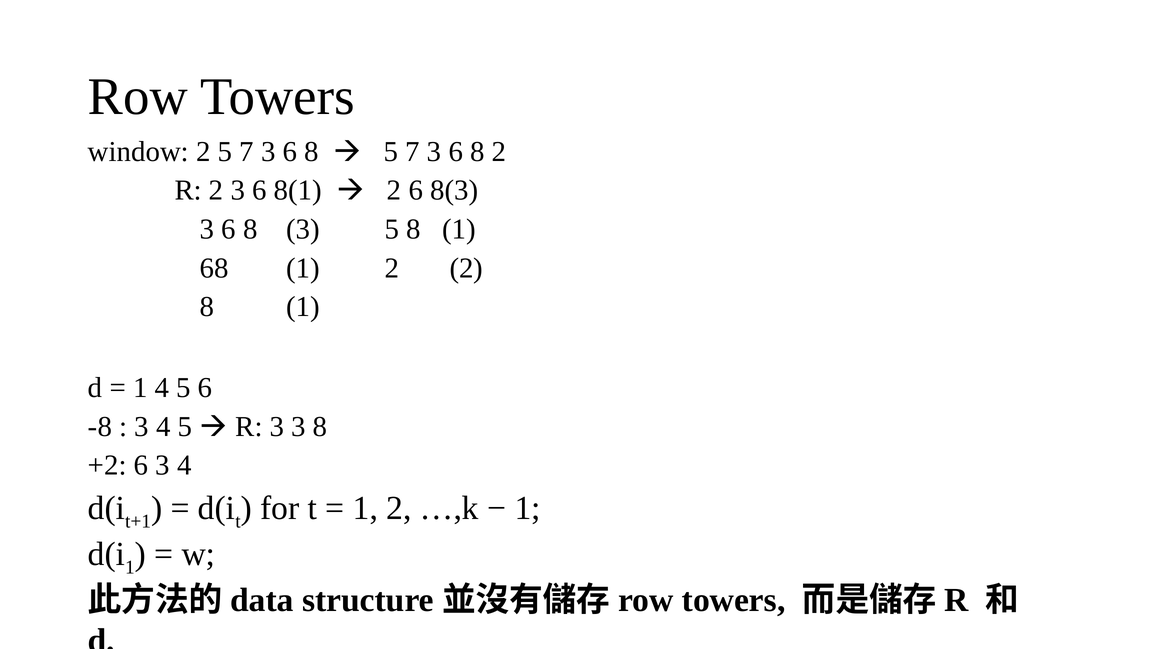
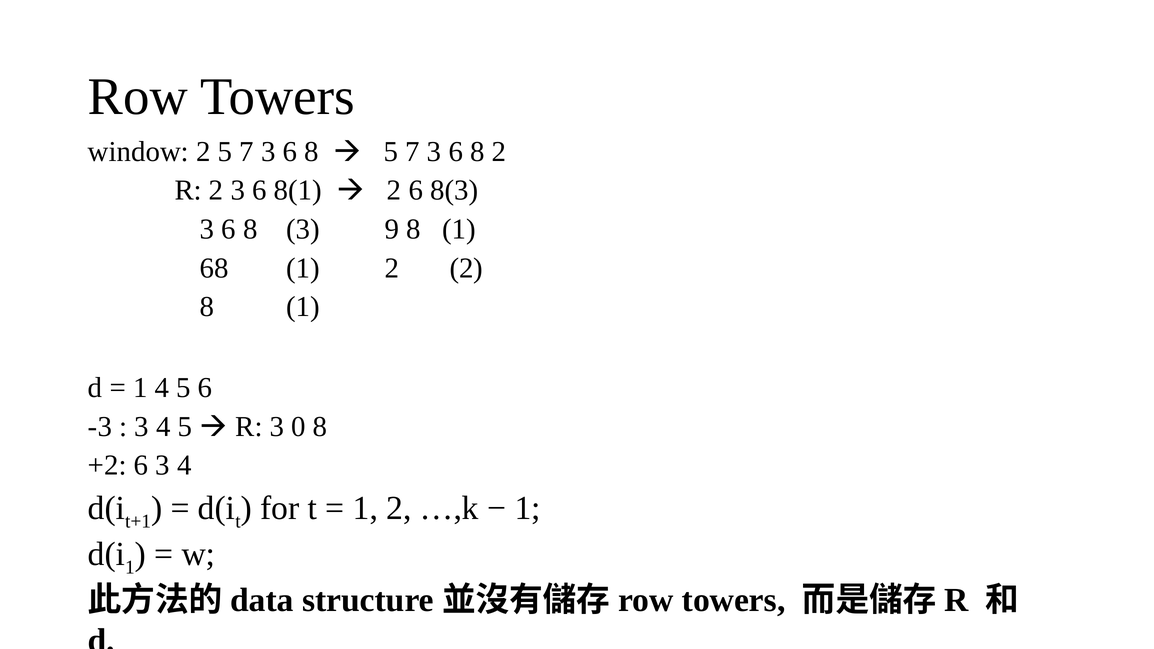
3 5: 5 -> 9
-8: -8 -> -3
3 3: 3 -> 0
